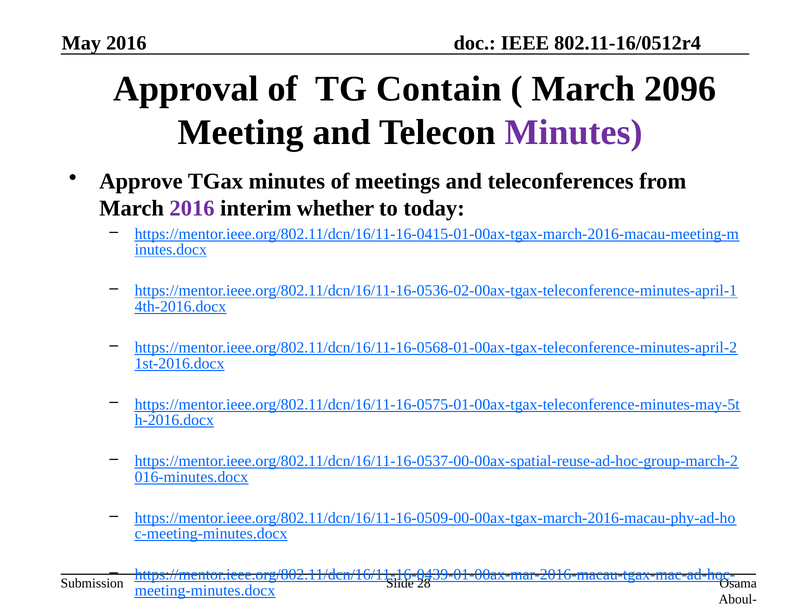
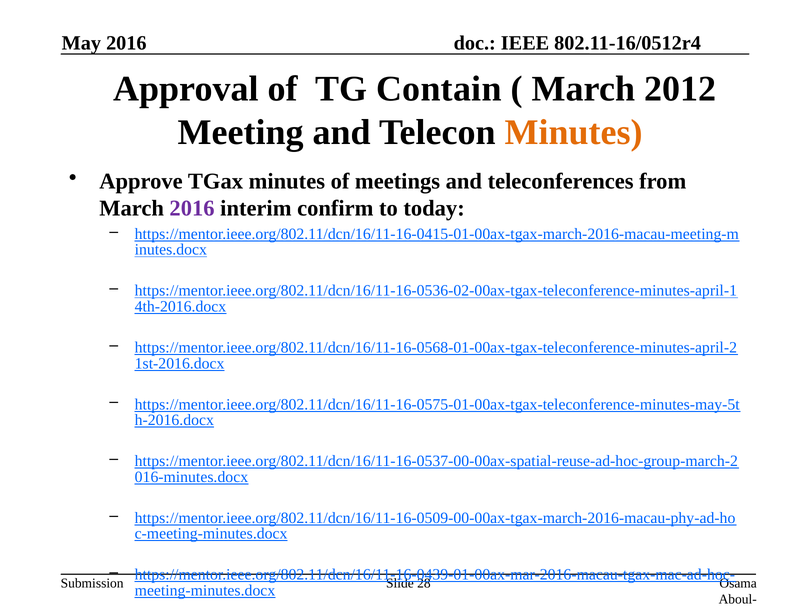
2096: 2096 -> 2012
Minutes at (574, 132) colour: purple -> orange
whether: whether -> confirm
